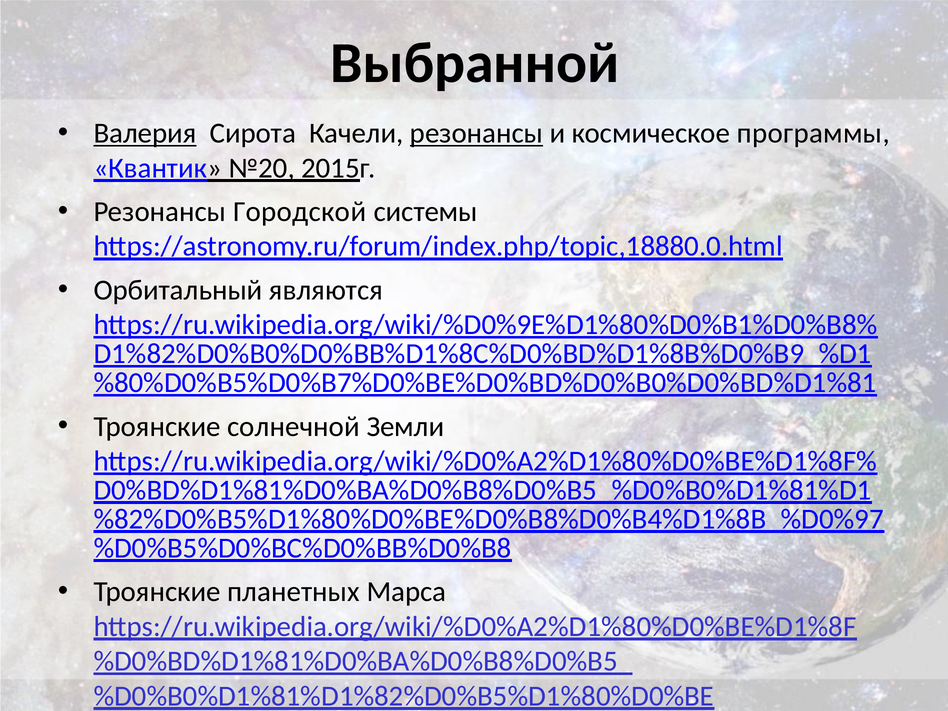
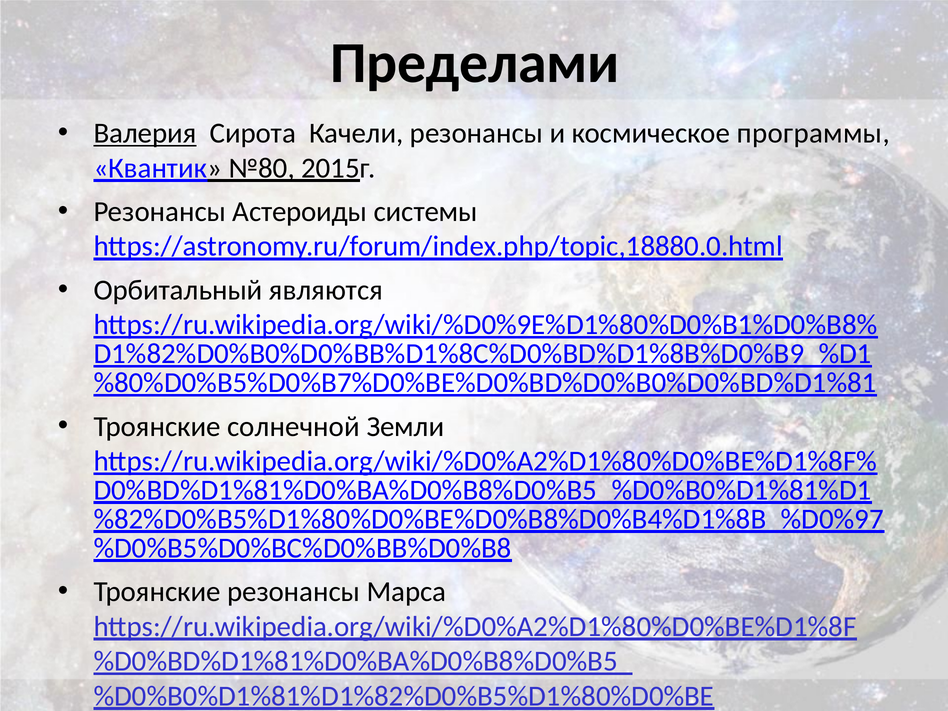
Выбранной: Выбранной -> Пределами
резонансы at (477, 133) underline: present -> none
№20: №20 -> №80
Городской: Городской -> Астероиды
Троянские планетных: планетных -> резонансы
